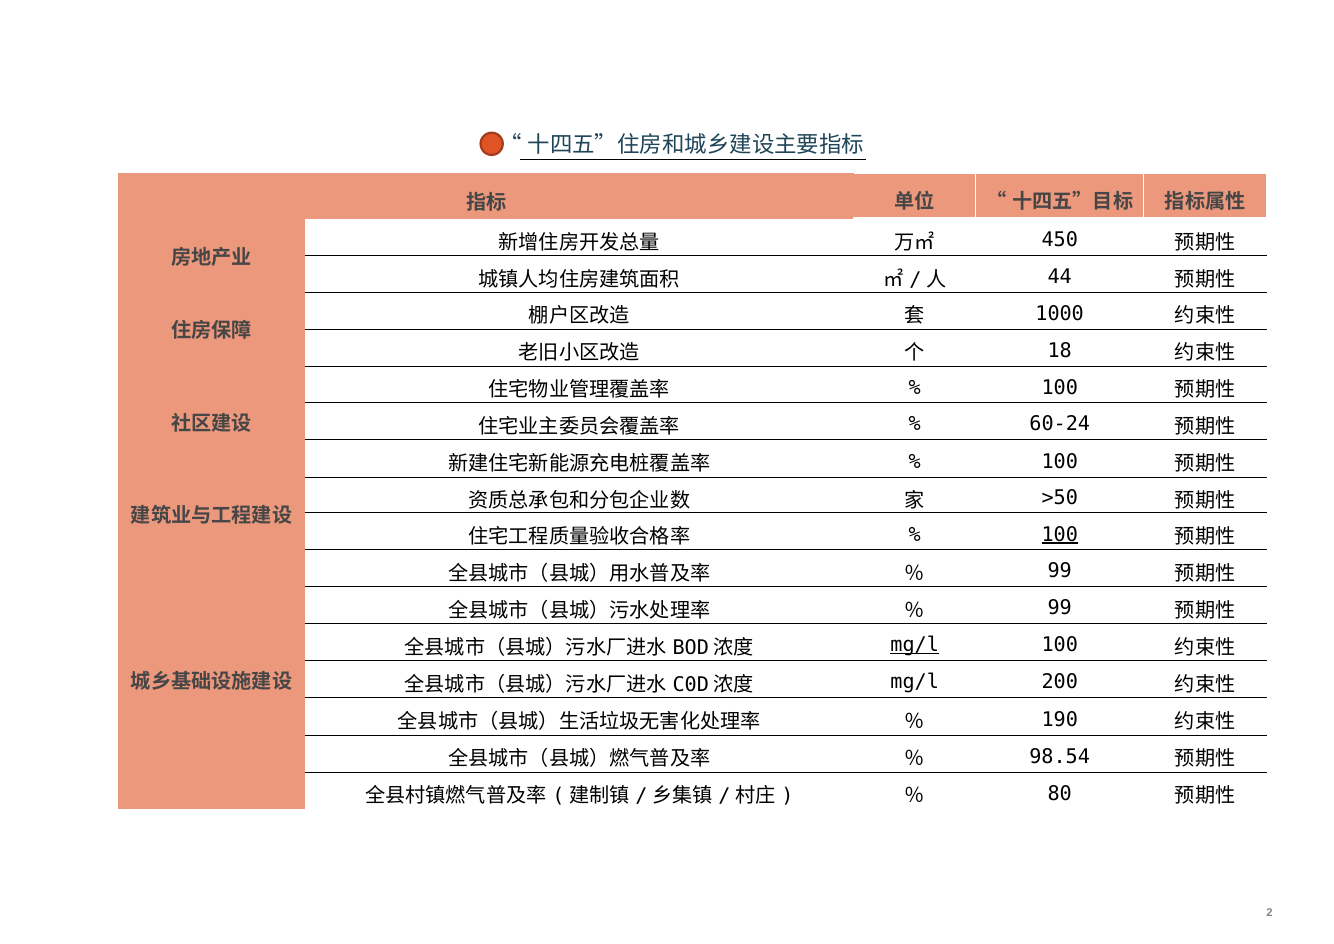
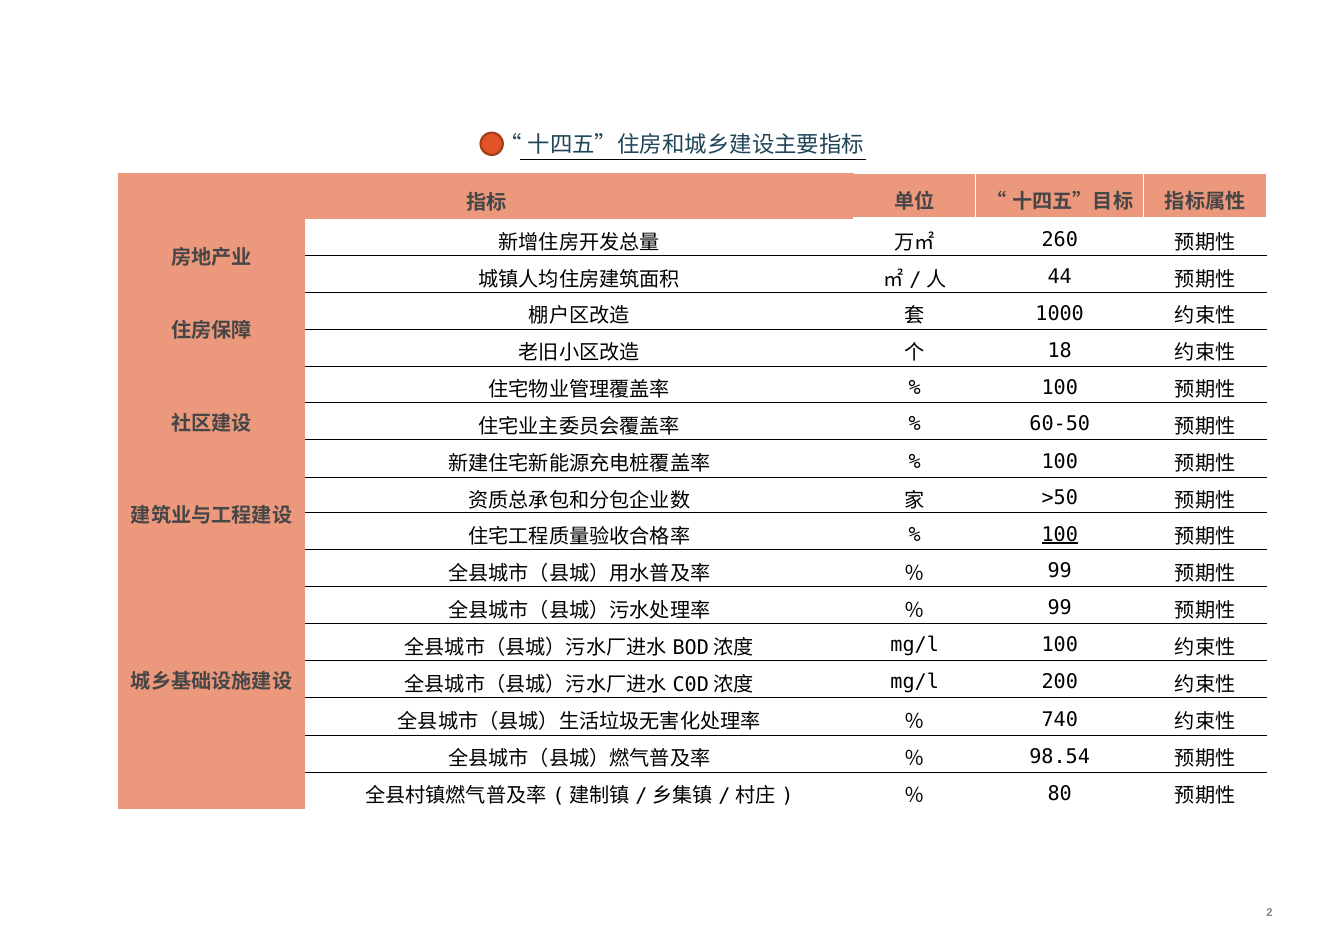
450: 450 -> 260
60-24: 60-24 -> 60-50
mg/l at (915, 645) underline: present -> none
190: 190 -> 740
